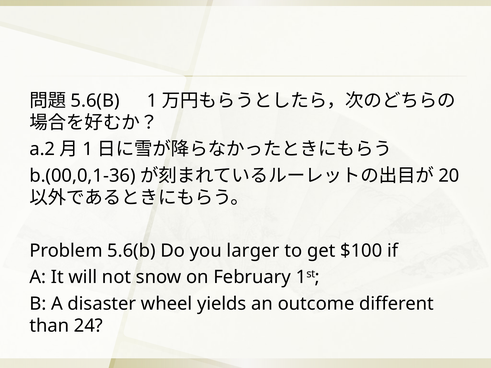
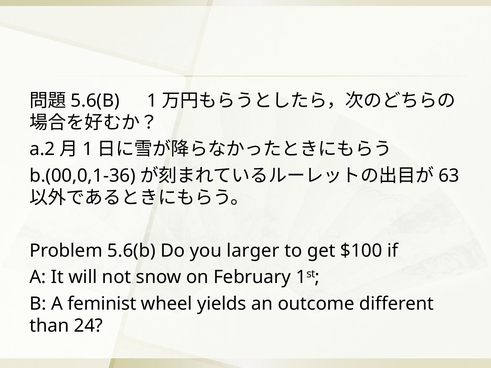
20: 20 -> 63
disaster: disaster -> feminist
